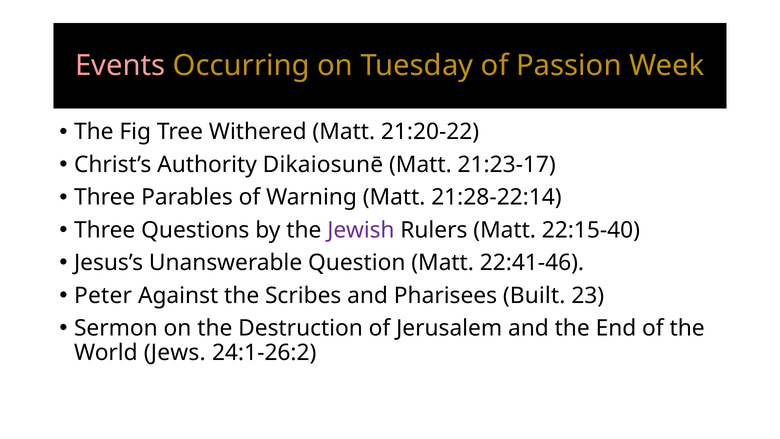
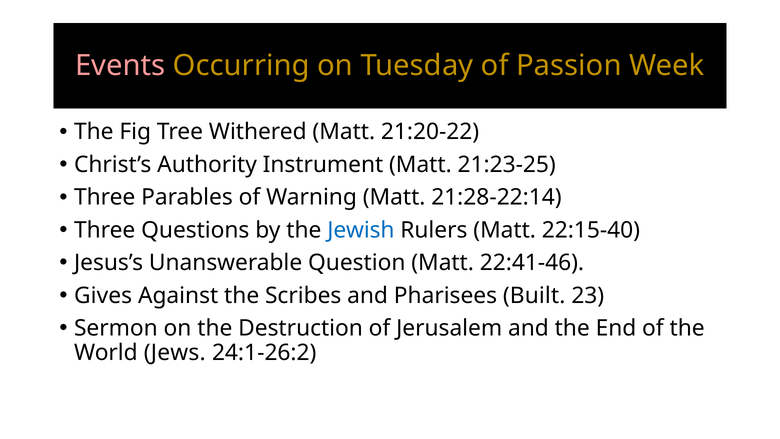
Dikaiosunē: Dikaiosunē -> Instrument
21:23-17: 21:23-17 -> 21:23-25
Jewish colour: purple -> blue
Peter: Peter -> Gives
